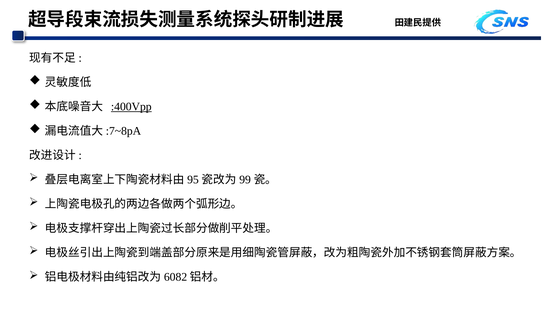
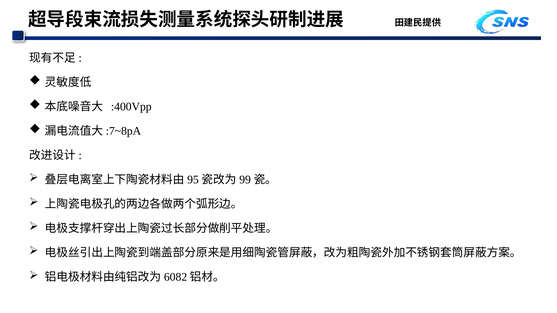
:400Vpp underline: present -> none
